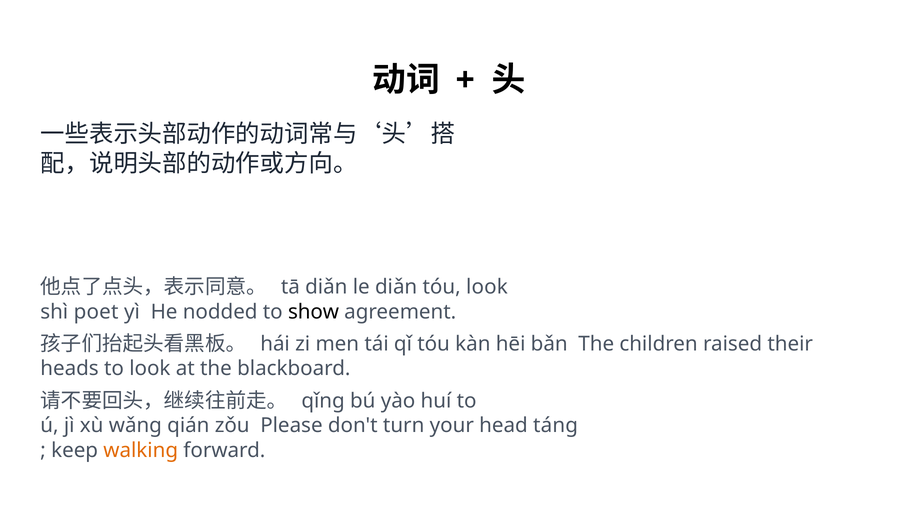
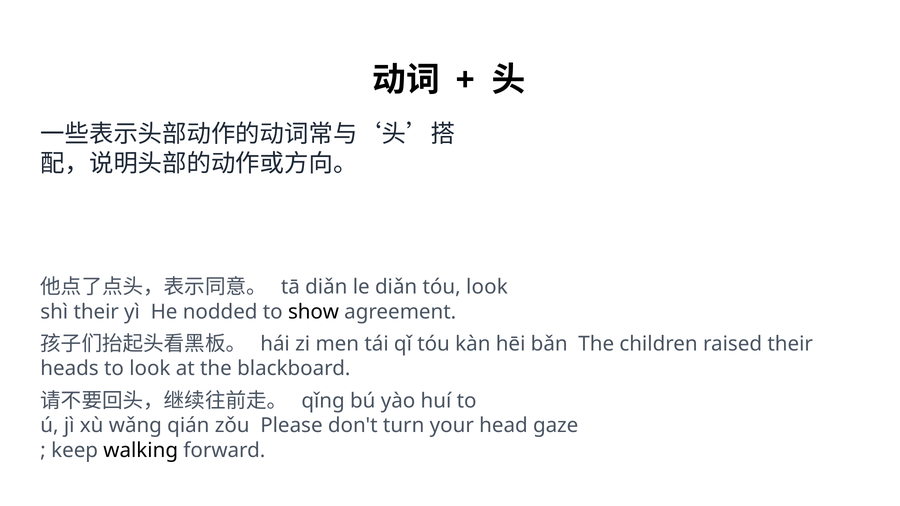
shì poet: poet -> their
táng: táng -> gaze
walking colour: orange -> black
